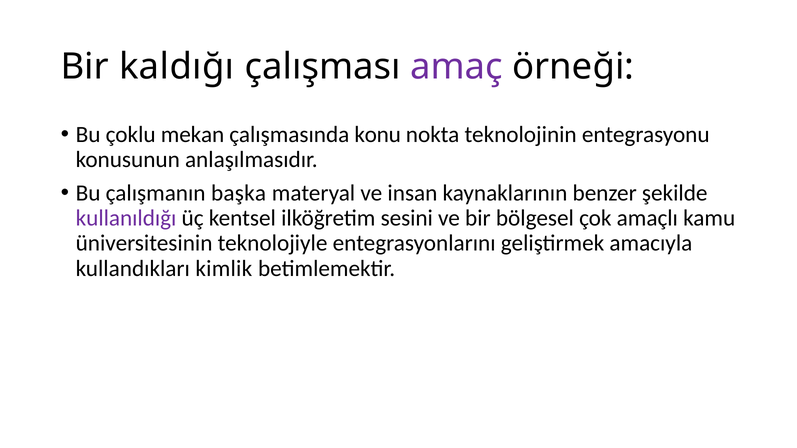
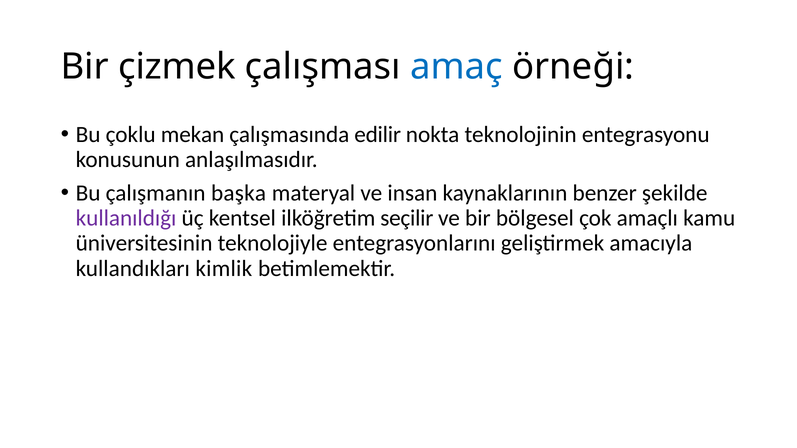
kaldığı: kaldığı -> çizmek
amaç colour: purple -> blue
konu: konu -> edilir
sesini: sesini -> seçilir
